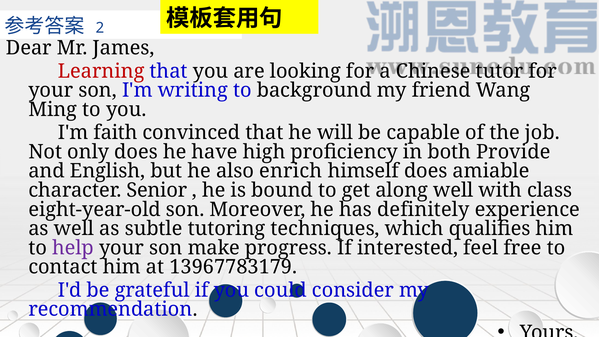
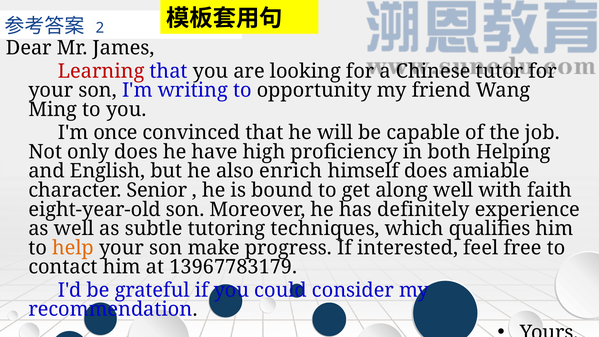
background: background -> opportunity
faith: faith -> once
both Provide: Provide -> Helping
class: class -> faith
help colour: purple -> orange
